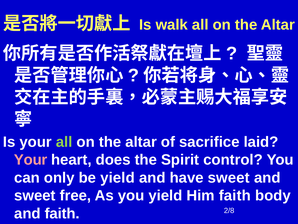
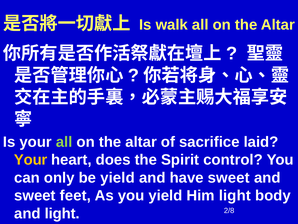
Your at (31, 159) colour: pink -> yellow
free: free -> feet
Him faith: faith -> light
and faith: faith -> light
